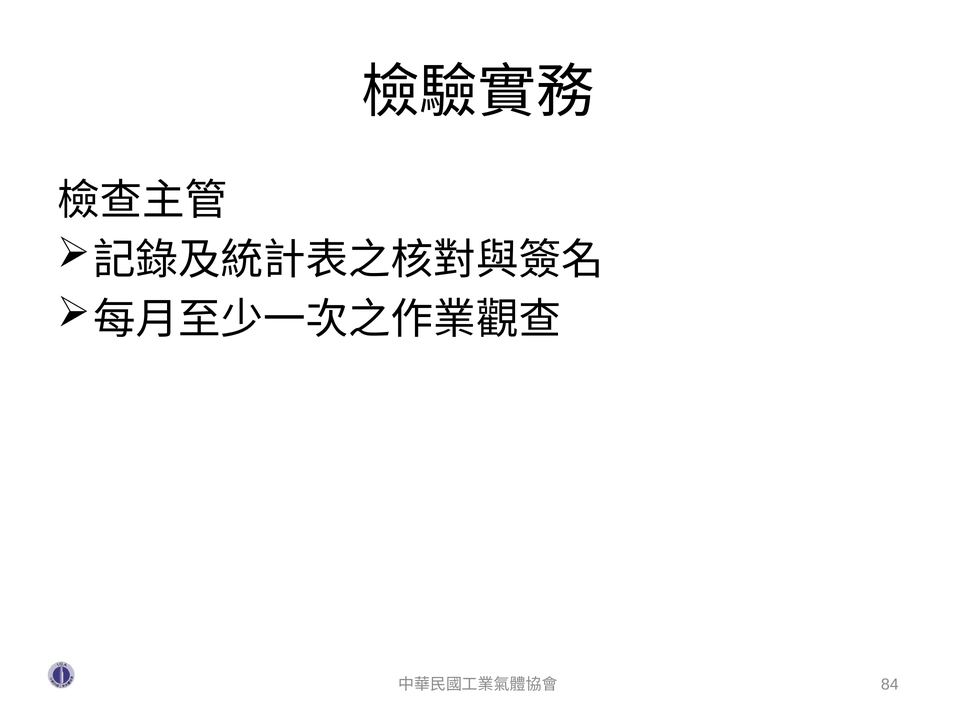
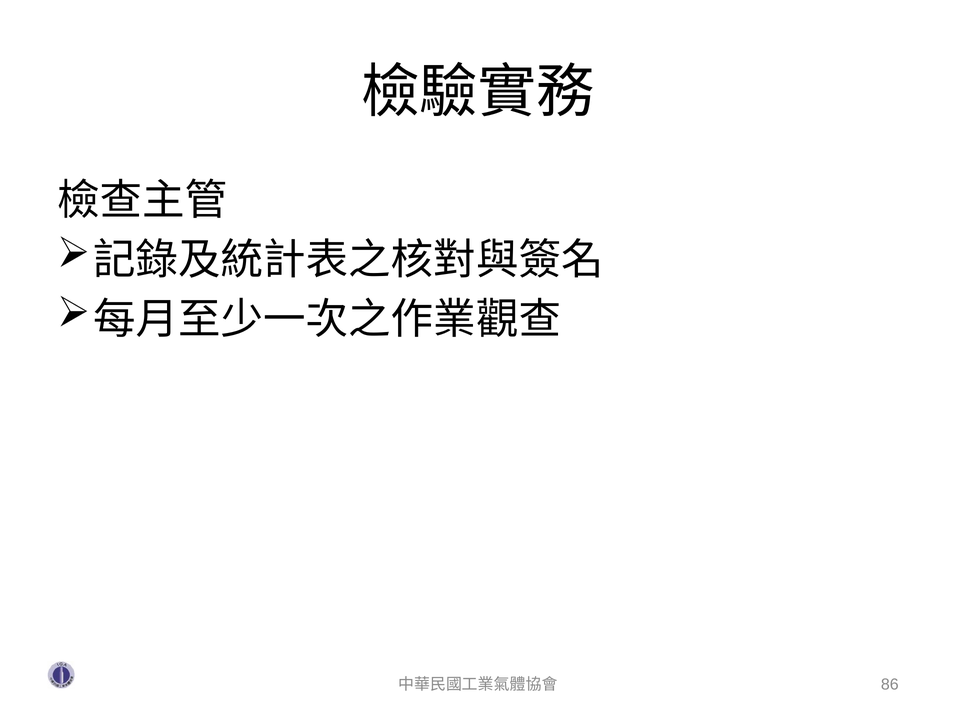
84: 84 -> 86
